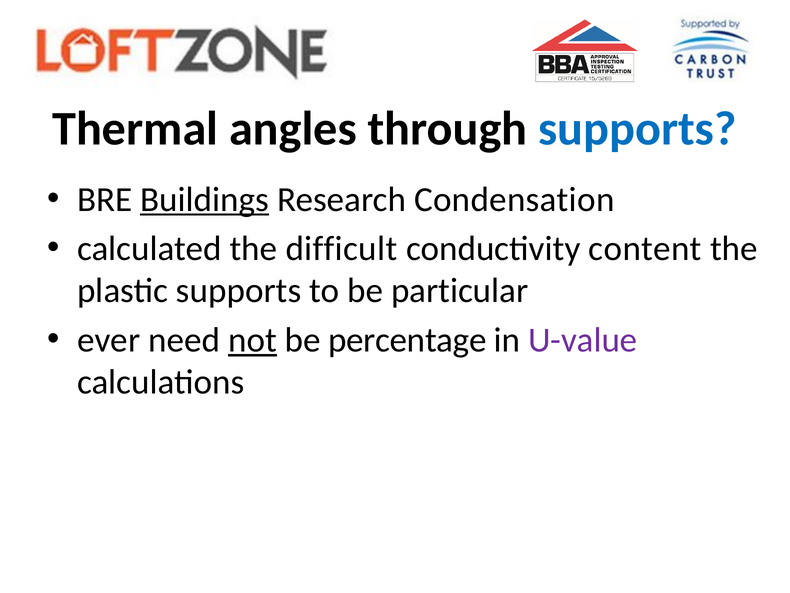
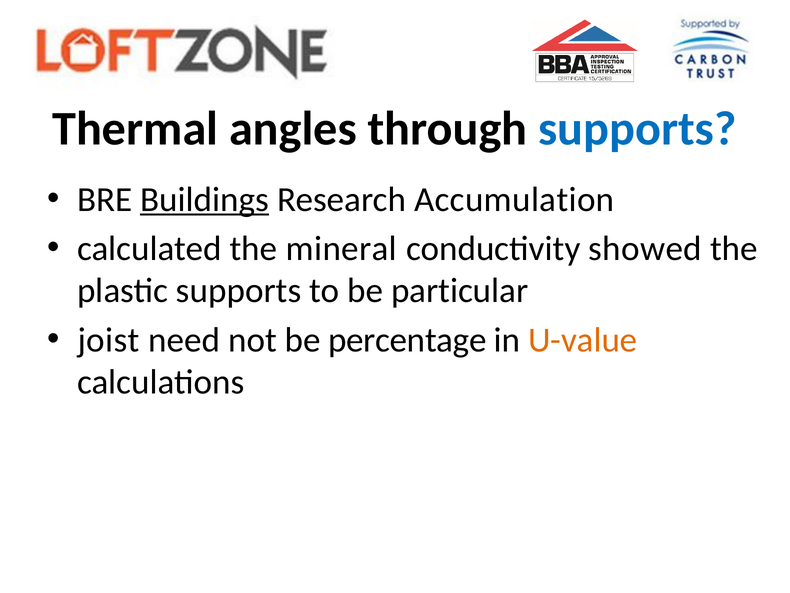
Condensation: Condensation -> Accumulation
difficult: difficult -> mineral
content: content -> showed
ever: ever -> joist
not underline: present -> none
U-value colour: purple -> orange
